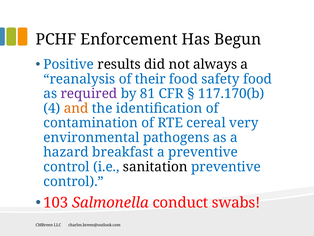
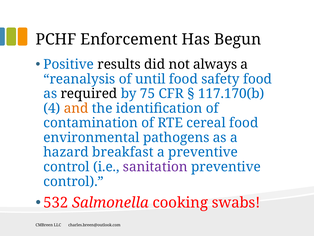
their: their -> until
required colour: purple -> black
81: 81 -> 75
cereal very: very -> food
sanitation colour: black -> purple
103: 103 -> 532
conduct: conduct -> cooking
